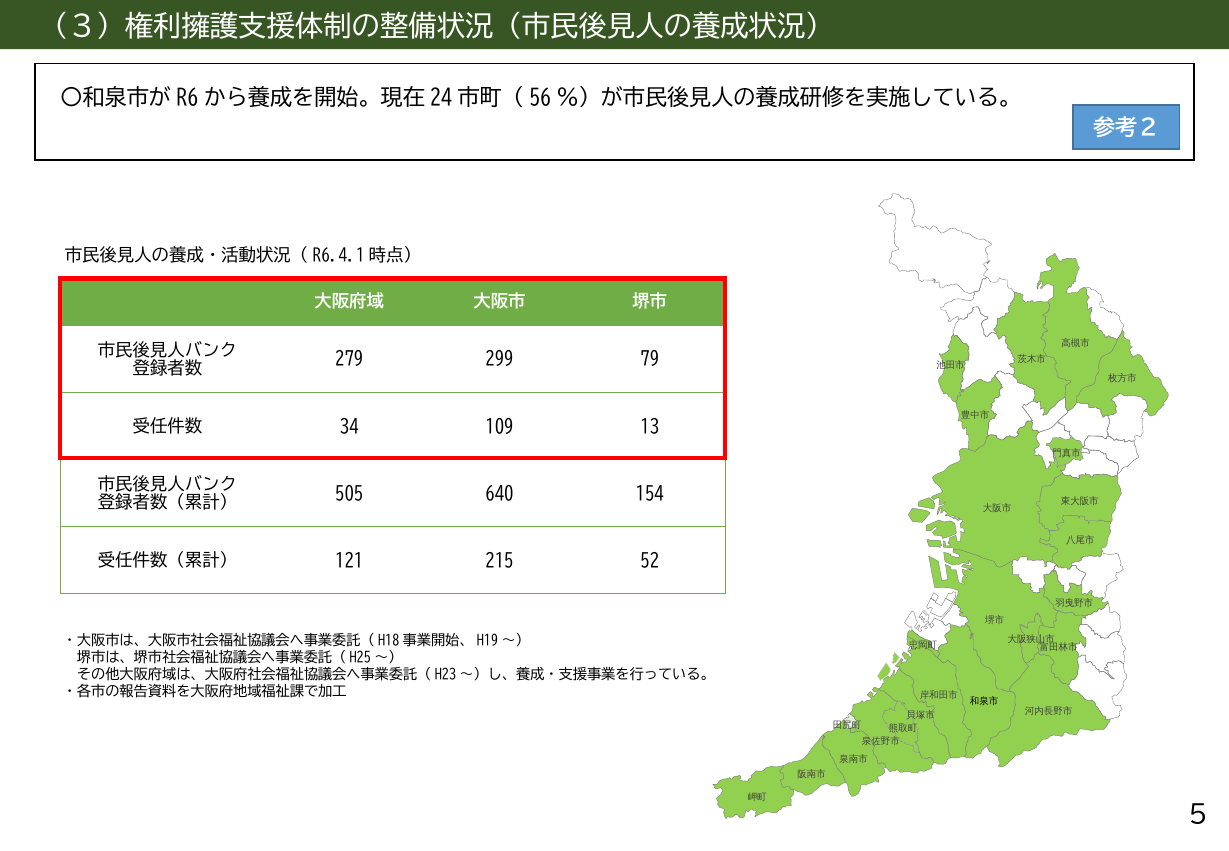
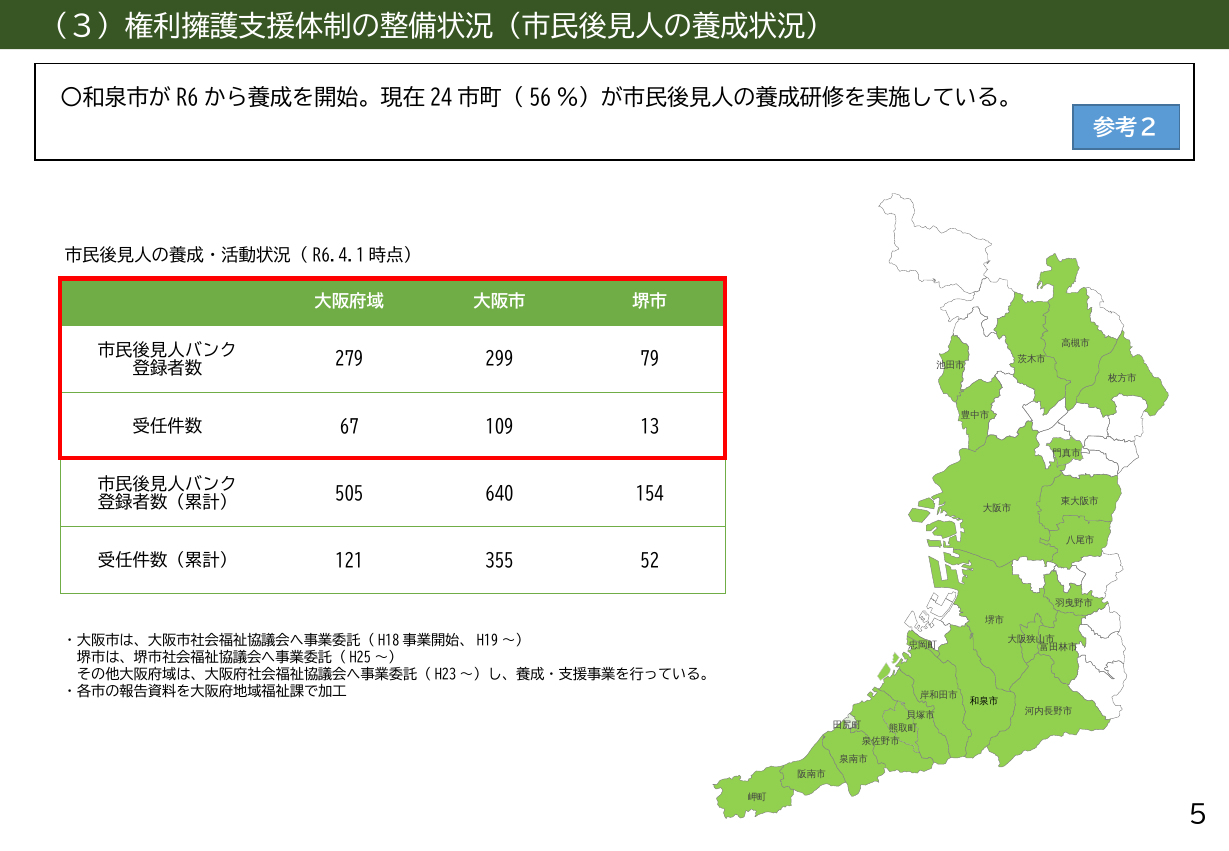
34: 34 -> 67
215: 215 -> 355
